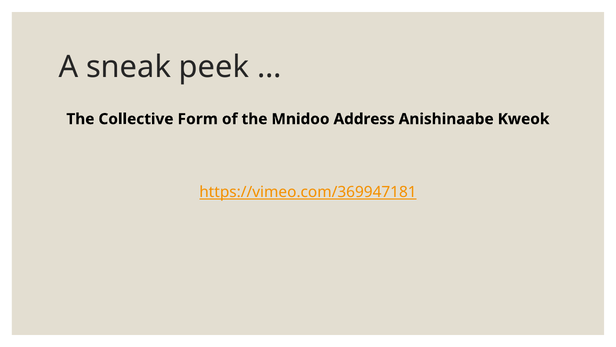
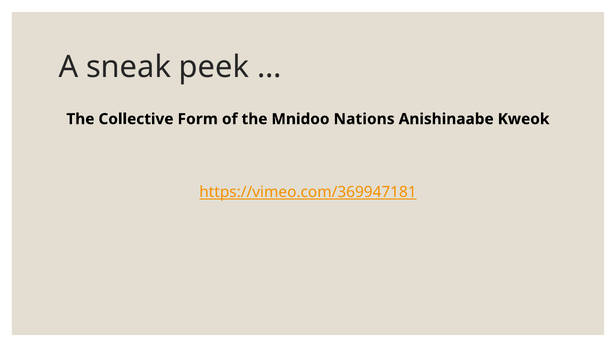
Address: Address -> Nations
